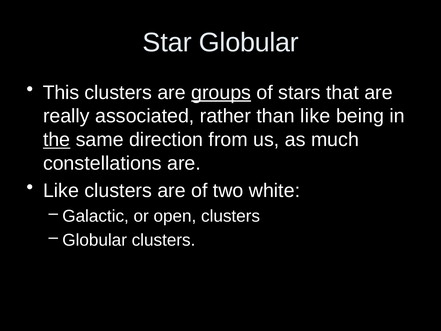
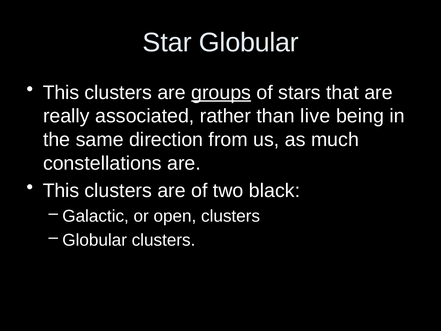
than like: like -> live
the underline: present -> none
Like at (61, 191): Like -> This
white: white -> black
